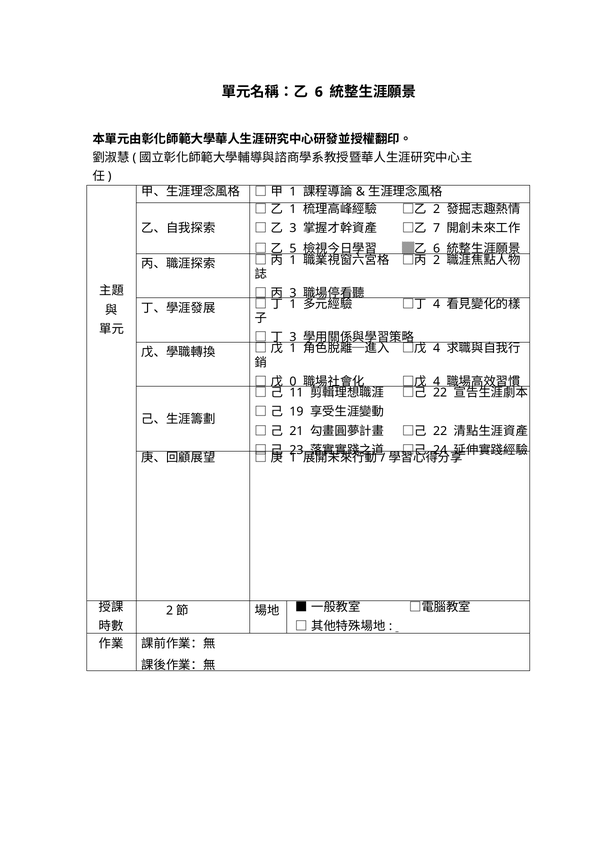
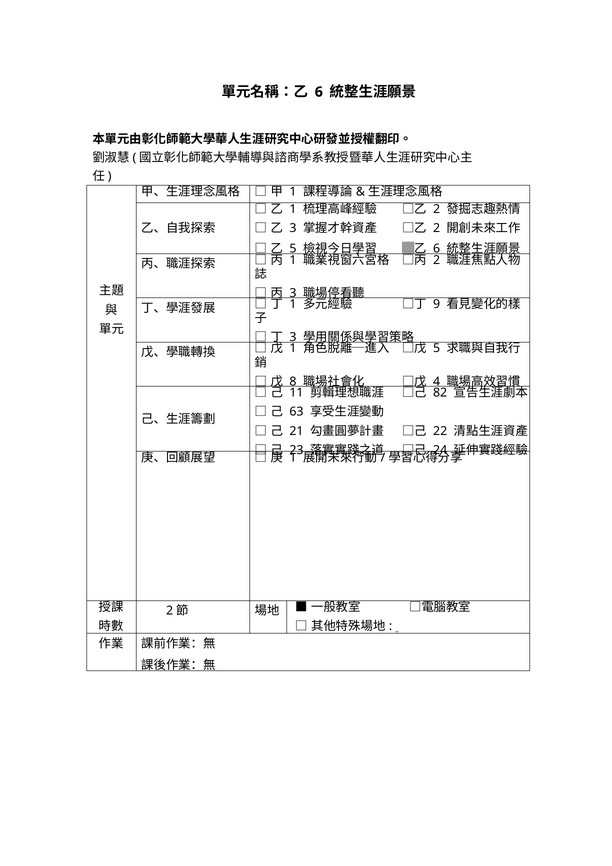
7 at (437, 228): 7 -> 2
4 at (437, 304): 4 -> 9
4 at (437, 349): 4 -> 5
0: 0 -> 8
22 at (440, 393): 22 -> 82
19: 19 -> 63
